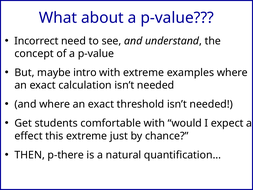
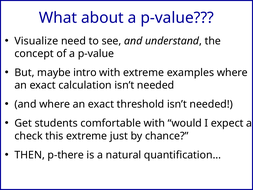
Incorrect: Incorrect -> Visualize
effect: effect -> check
